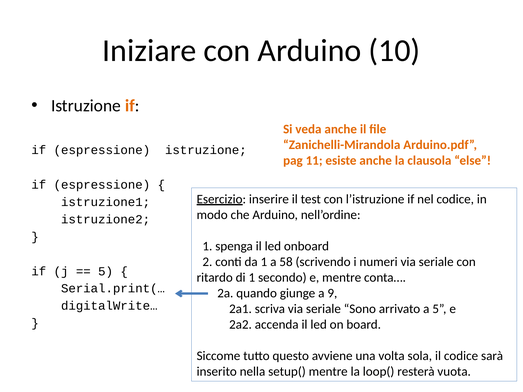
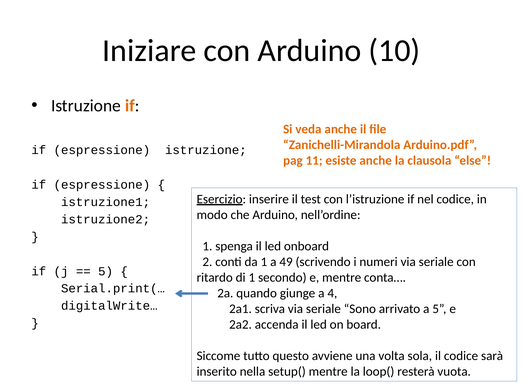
58: 58 -> 49
9: 9 -> 4
